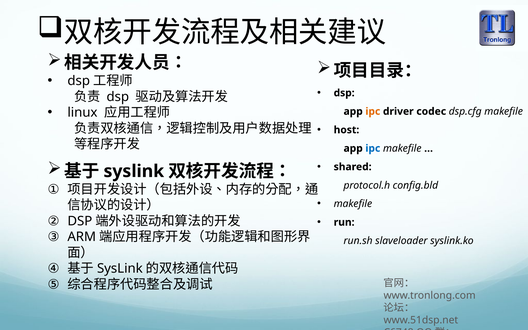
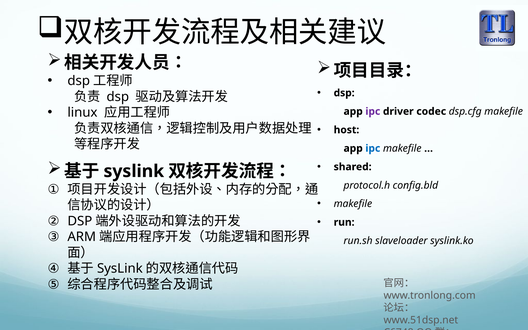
ipc at (373, 111) colour: orange -> purple
